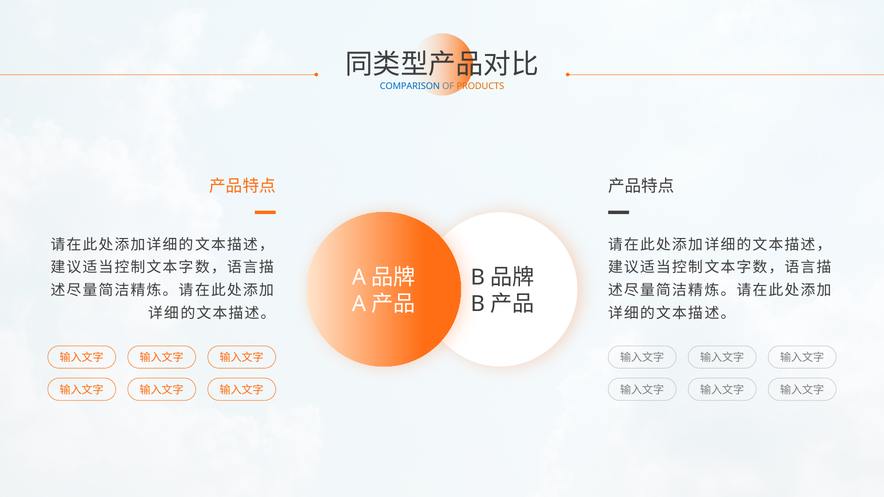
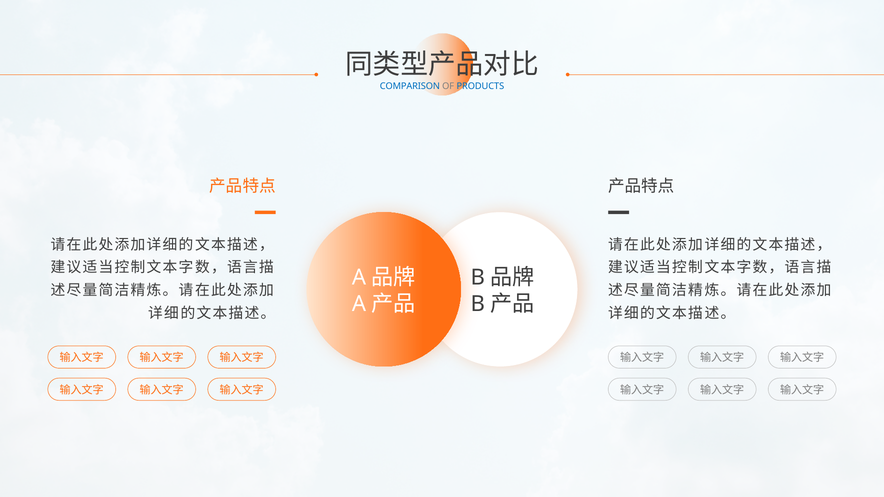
PRODUCTS colour: orange -> blue
